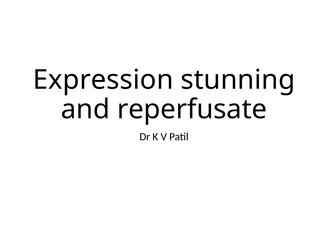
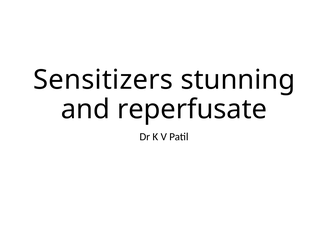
Expression: Expression -> Sensitizers
